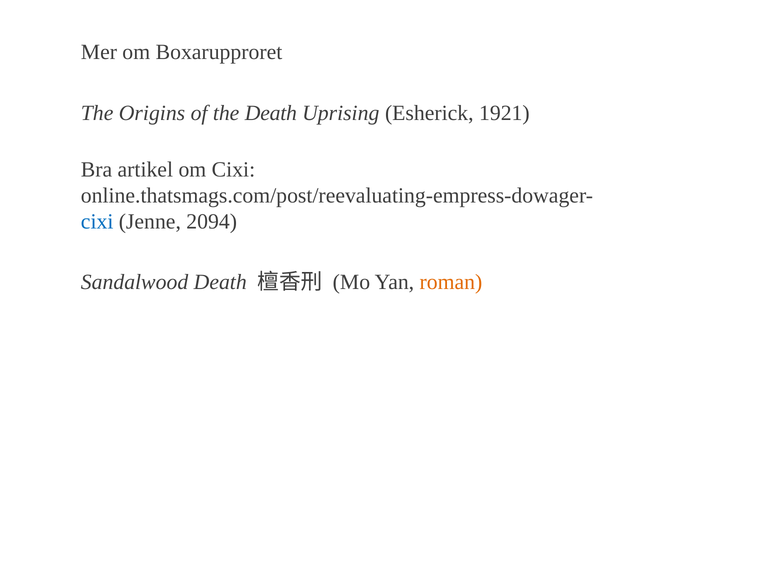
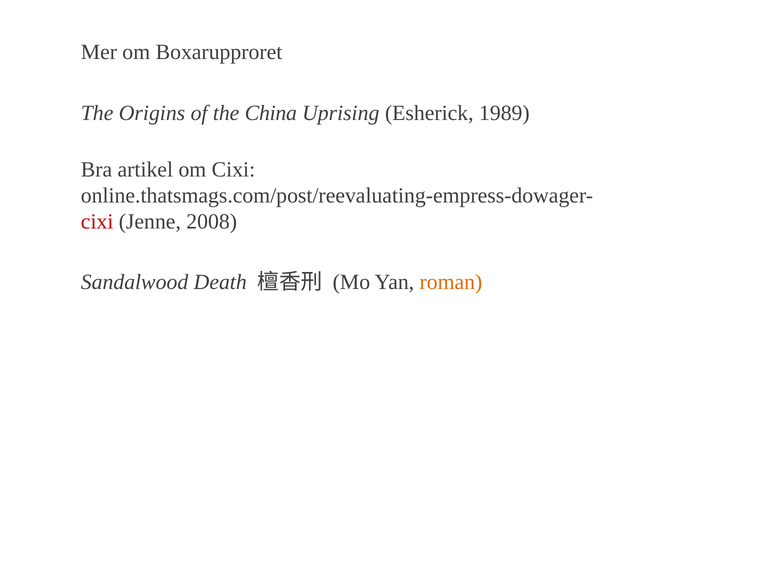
the Death: Death -> China
1921: 1921 -> 1989
cixi at (97, 222) colour: blue -> red
2094: 2094 -> 2008
